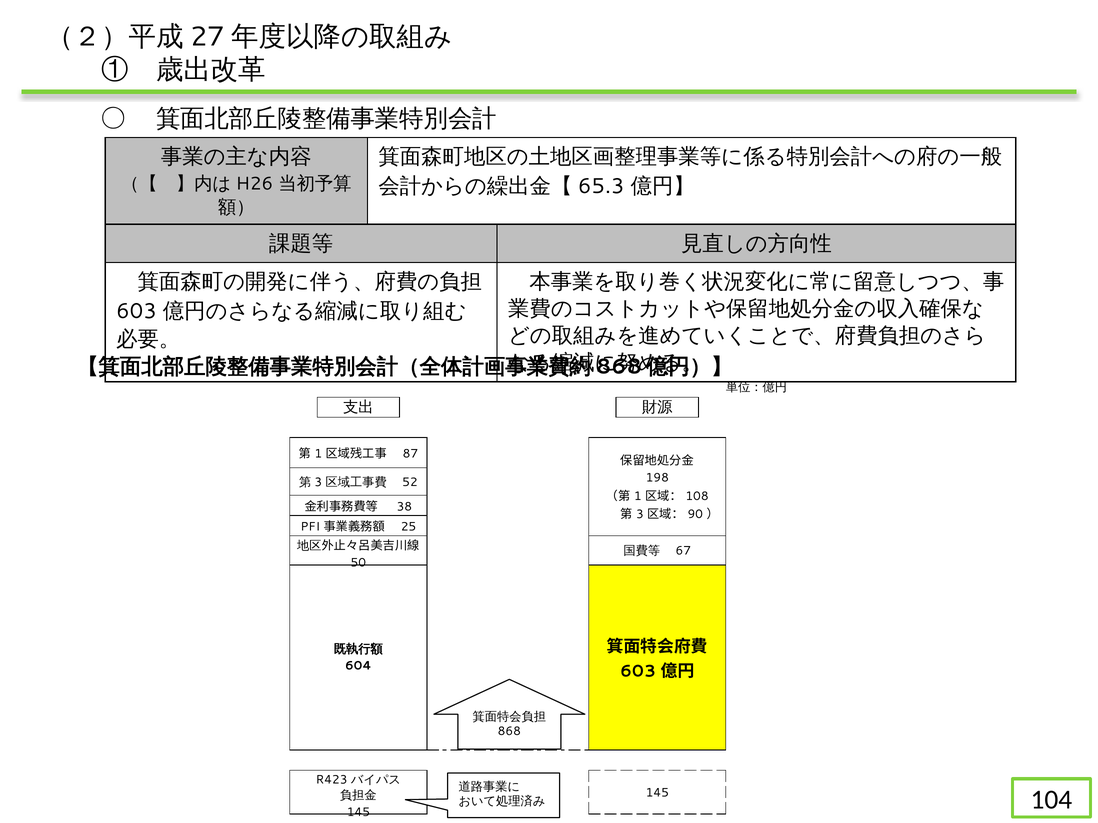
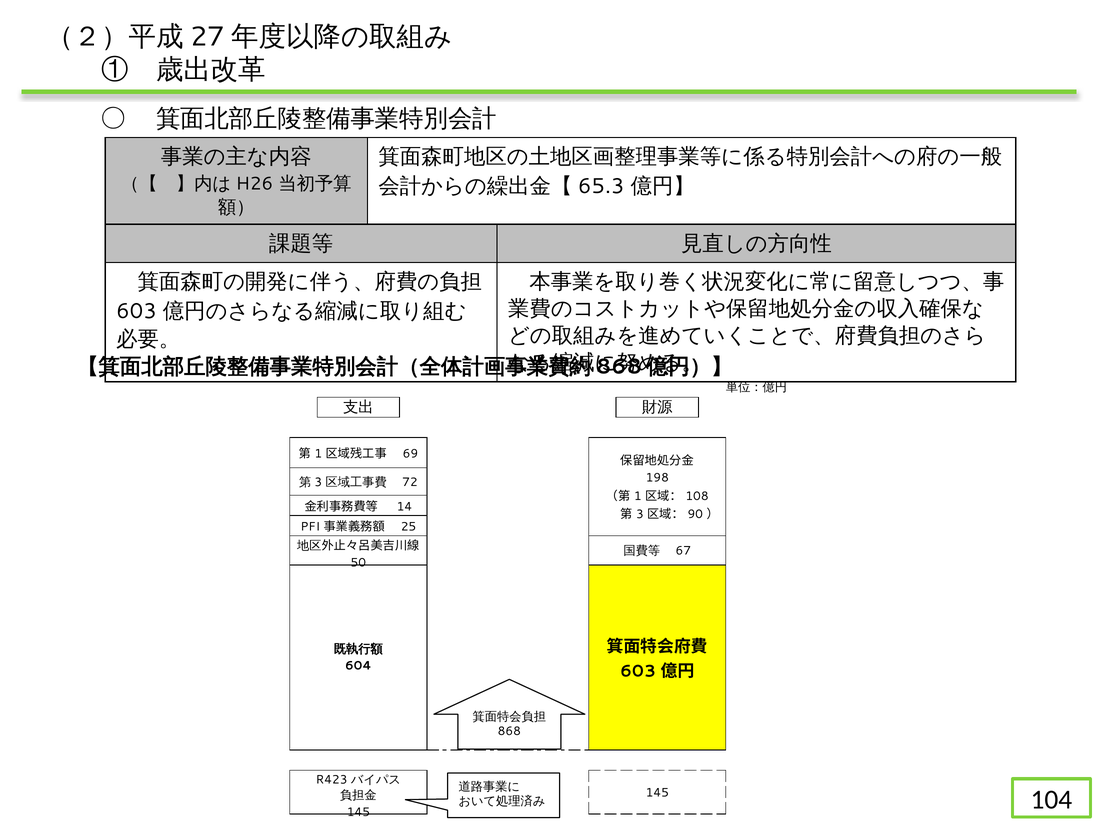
87: 87 -> 69
52: 52 -> 72
38: 38 -> 14
